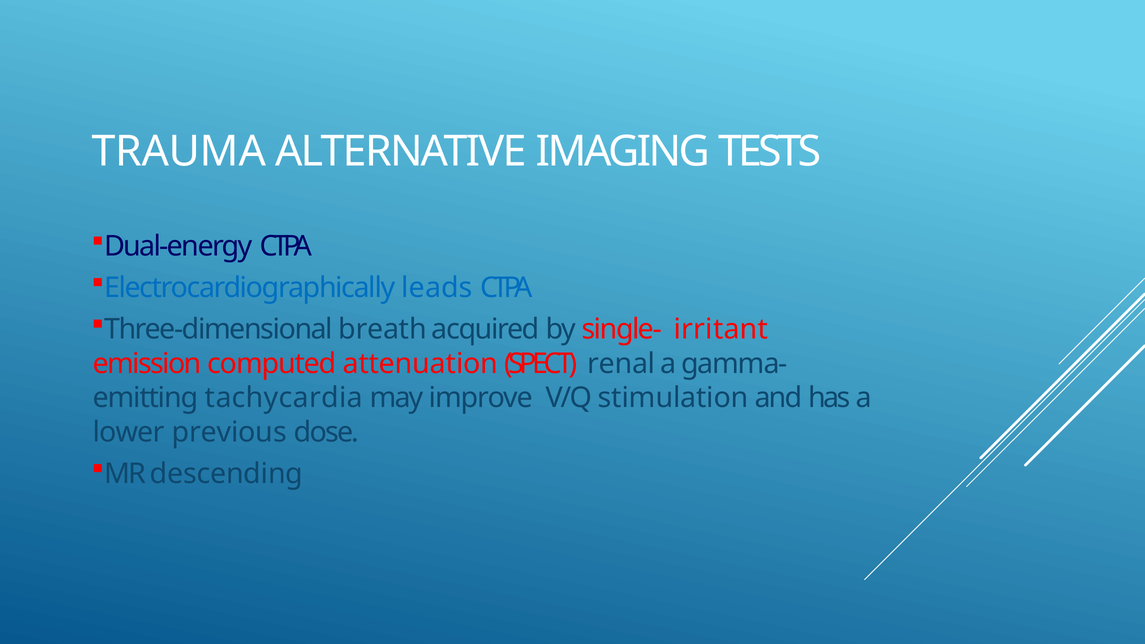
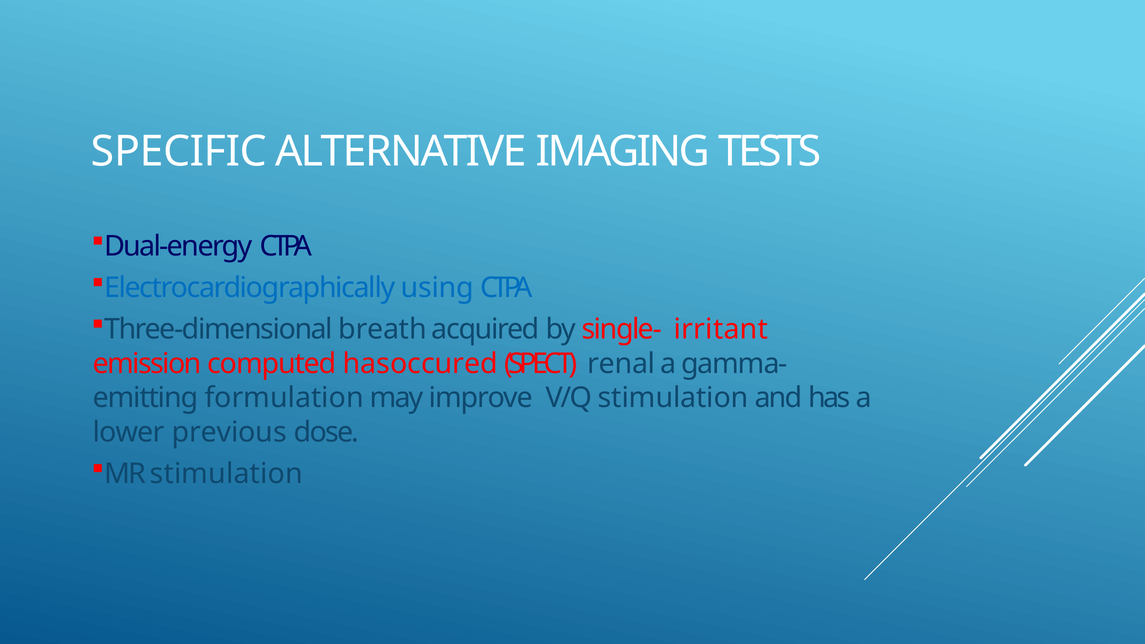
TRAUMA: TRAUMA -> SPECIFIC
leads: leads -> using
attenuation: attenuation -> hasoccured
tachycardia: tachycardia -> formulation
MR descending: descending -> stimulation
